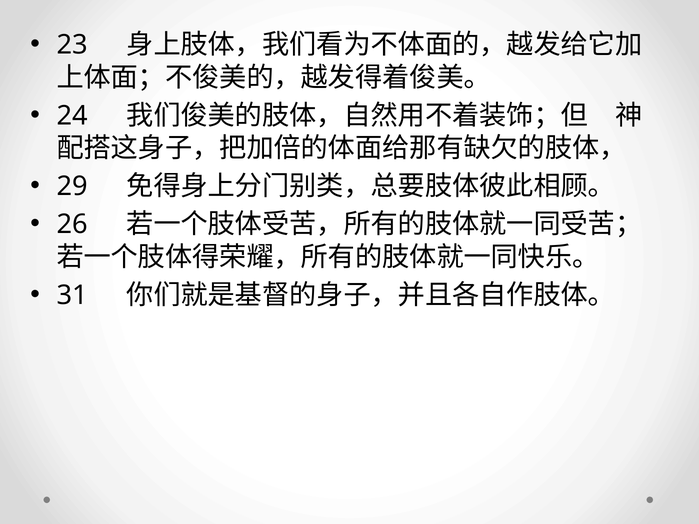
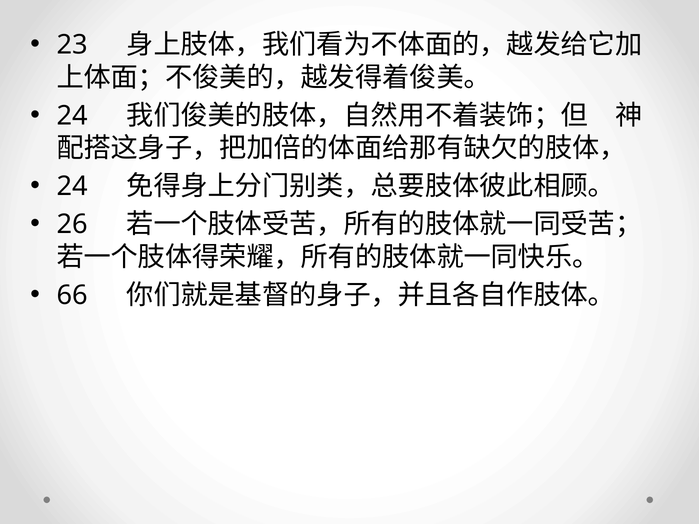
29 at (72, 186): 29 -> 24
31: 31 -> 66
